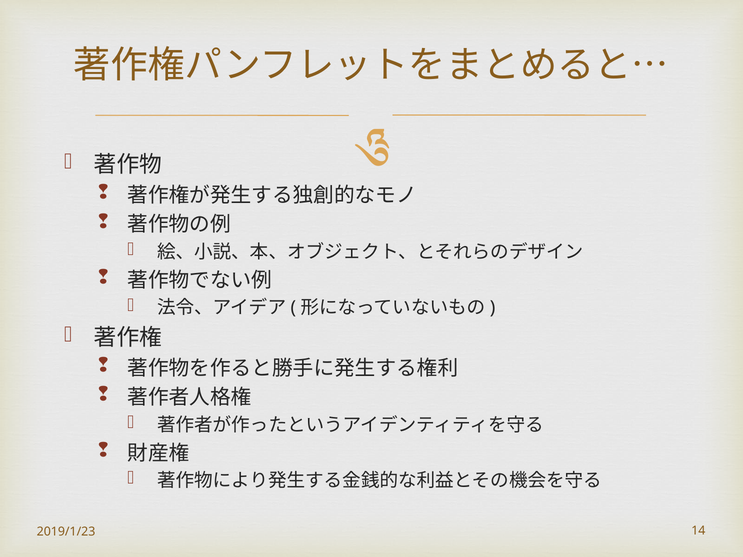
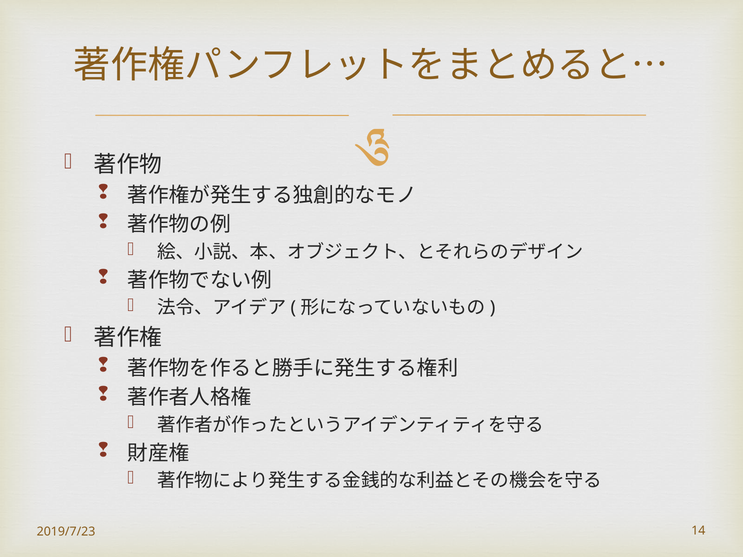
2019/1/23: 2019/1/23 -> 2019/7/23
